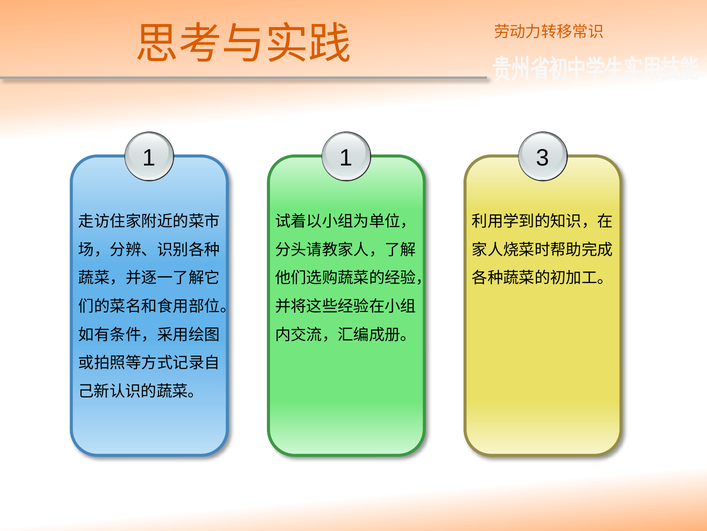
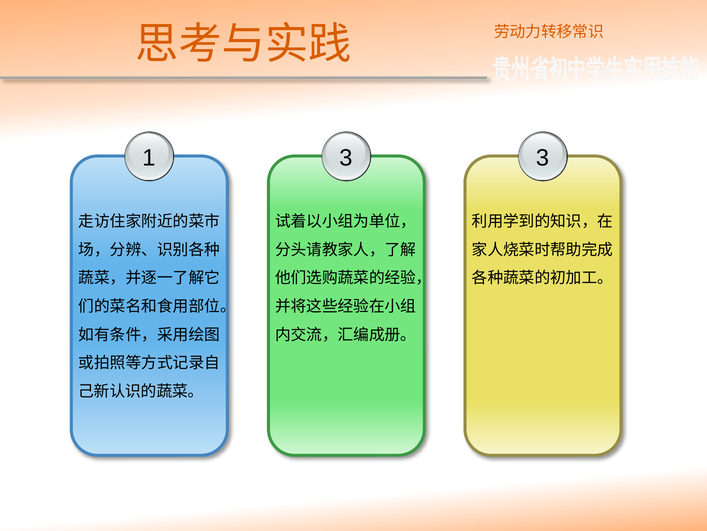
1 1: 1 -> 3
